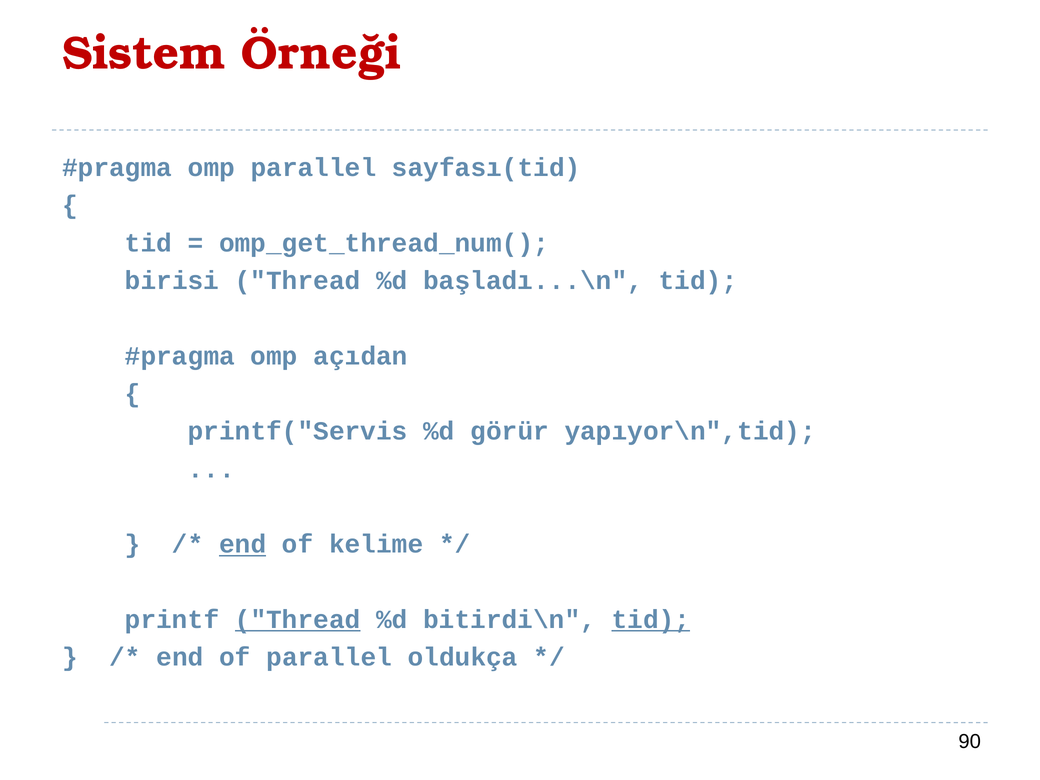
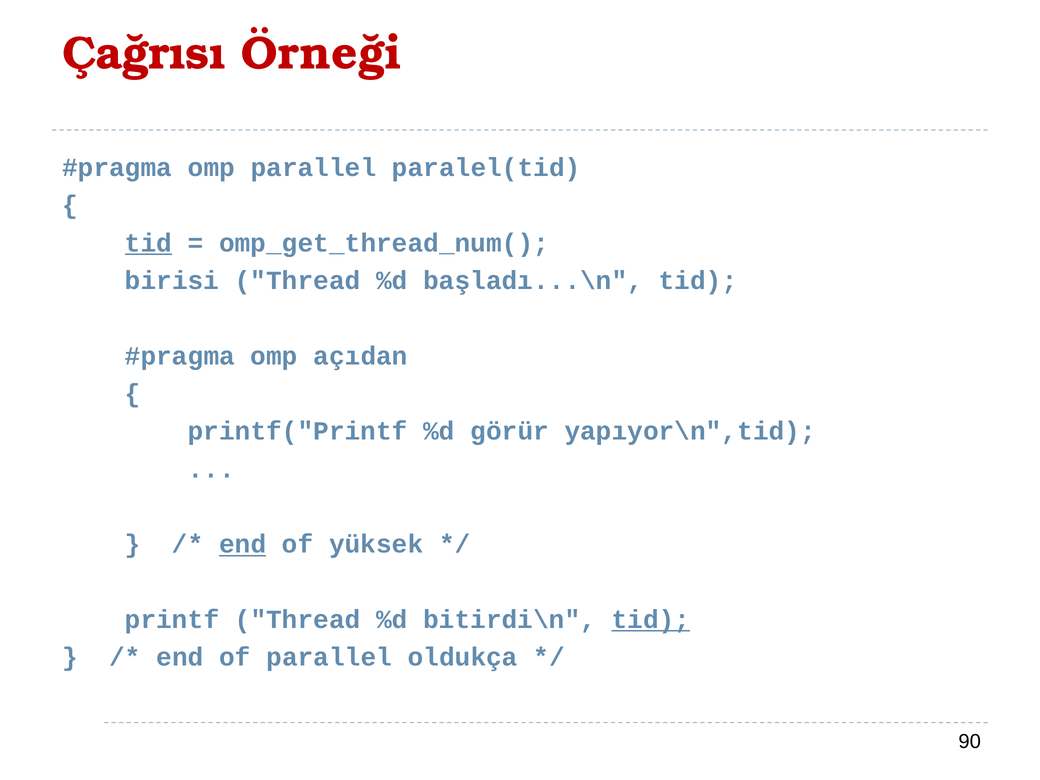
Sistem: Sistem -> Çağrısı
sayfası(tid: sayfası(tid -> paralel(tid
tid at (149, 243) underline: none -> present
printf("Servis: printf("Servis -> printf("Printf
kelime: kelime -> yüksek
Thread at (298, 620) underline: present -> none
